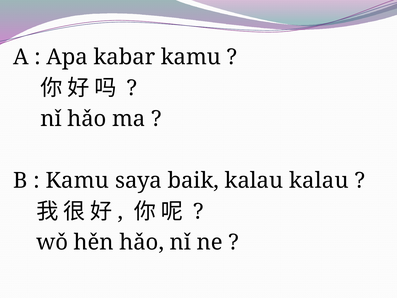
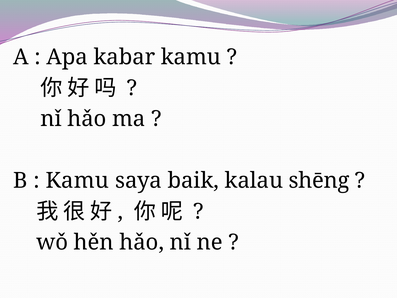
kalau kalau: kalau -> shēng
